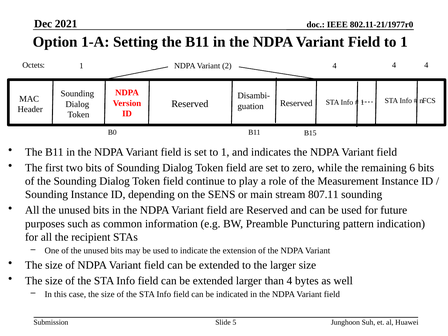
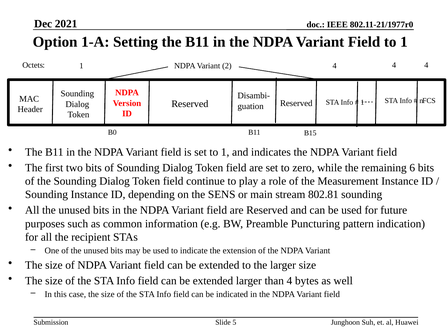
807.11: 807.11 -> 802.81
